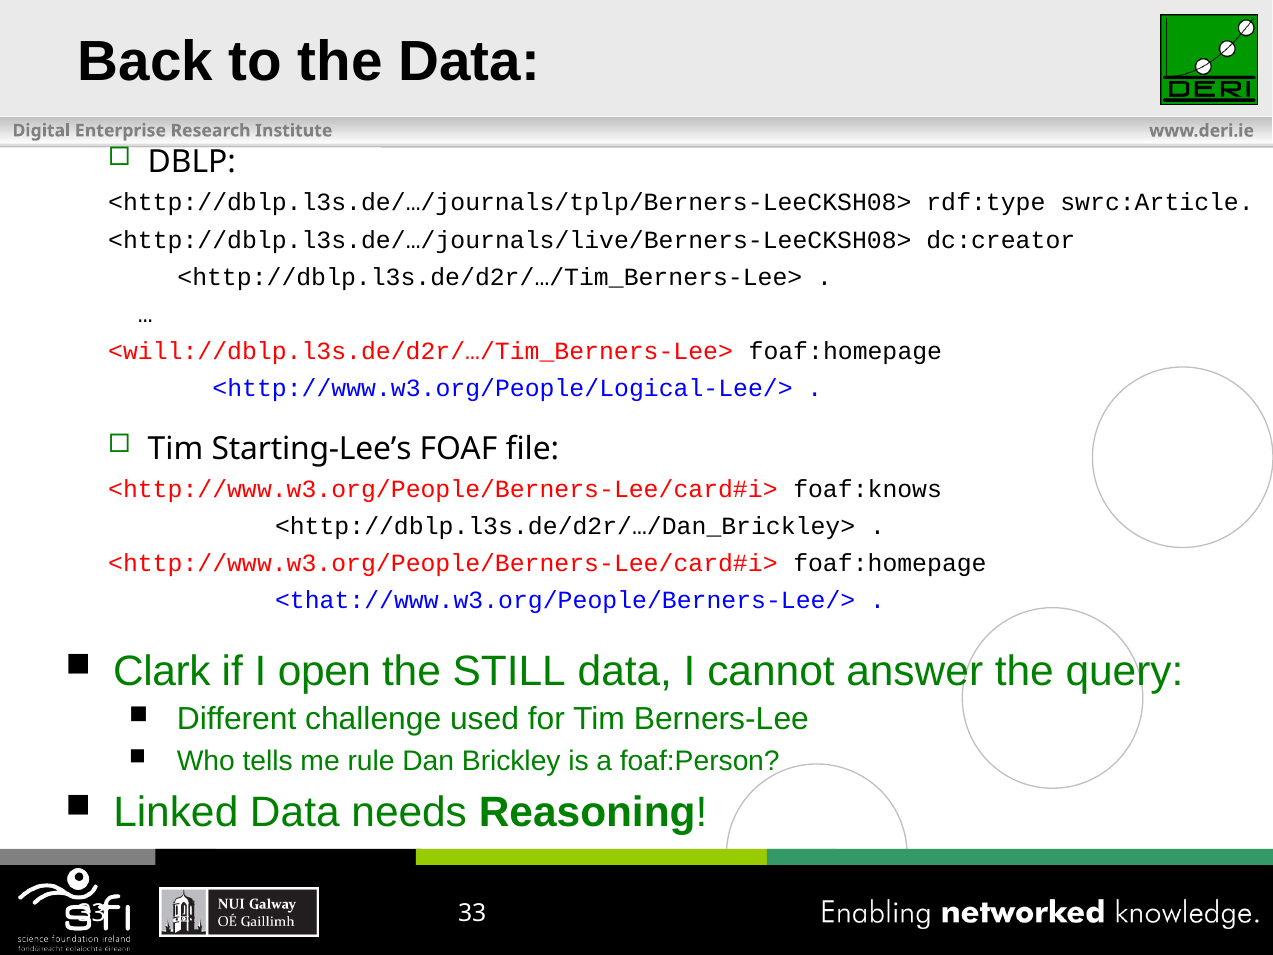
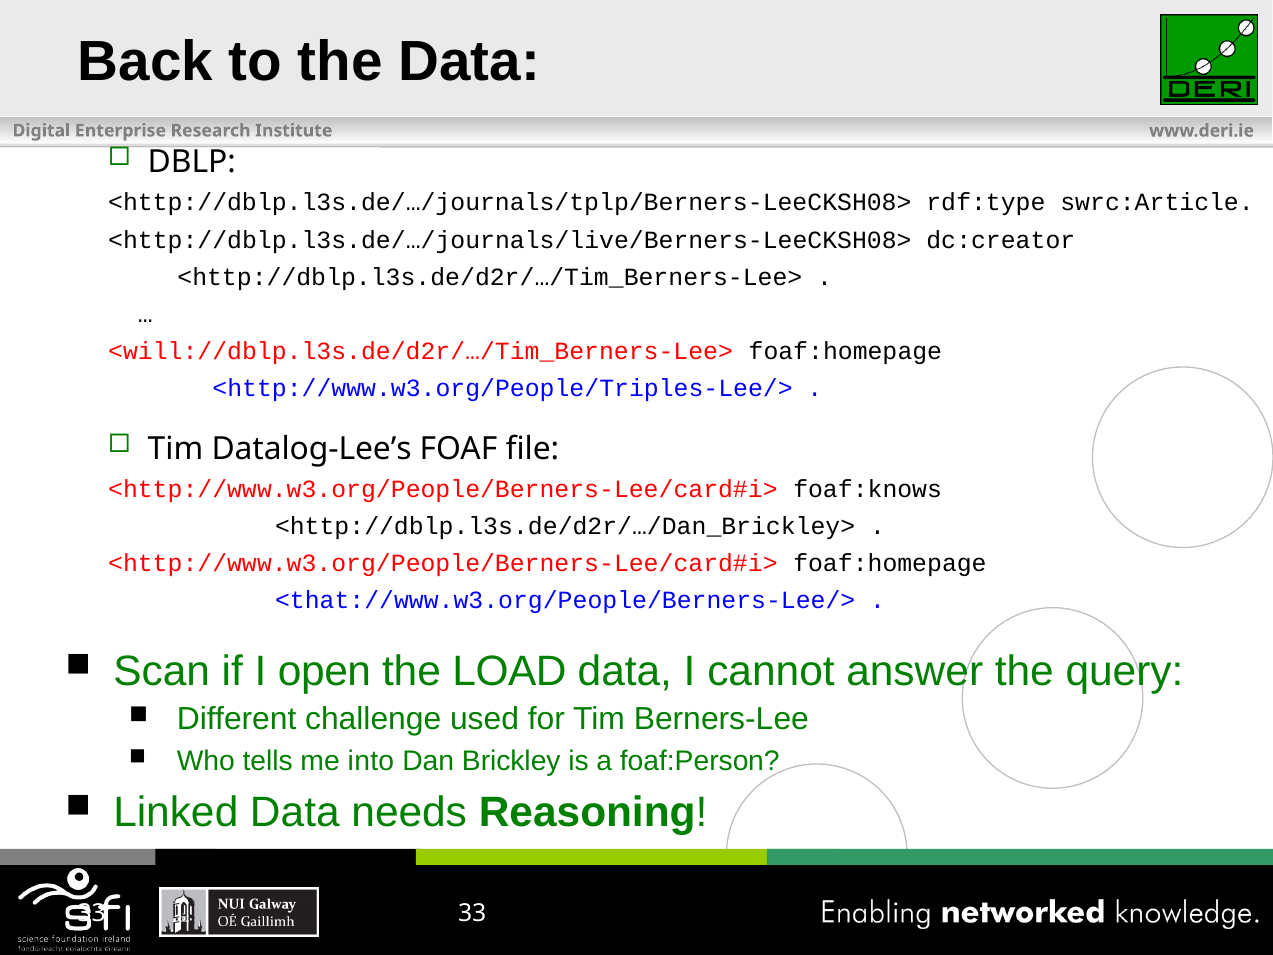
<http://www.w3.org/People/Logical-Lee/>: <http://www.w3.org/People/Logical-Lee/> -> <http://www.w3.org/People/Triples-Lee/>
Starting-Lee’s: Starting-Lee’s -> Datalog-Lee’s
Clark: Clark -> Scan
STILL: STILL -> LOAD
rule: rule -> into
